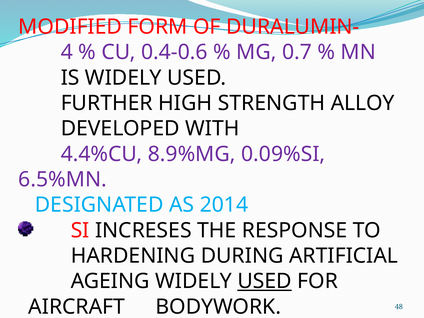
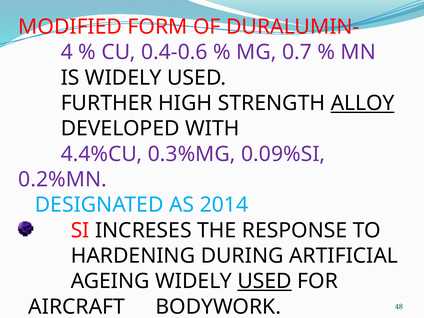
ALLOY underline: none -> present
8.9%MG: 8.9%MG -> 0.3%MG
6.5%MN: 6.5%MN -> 0.2%MN
